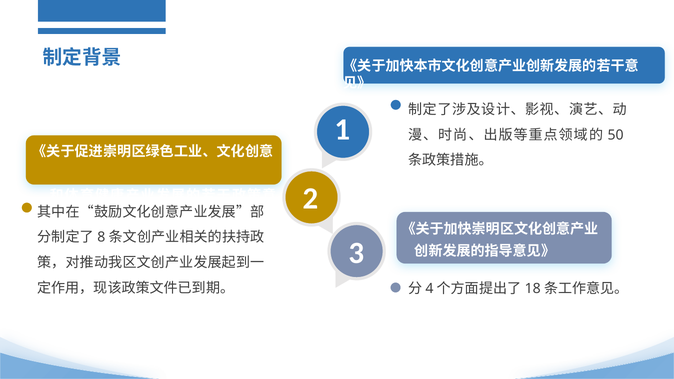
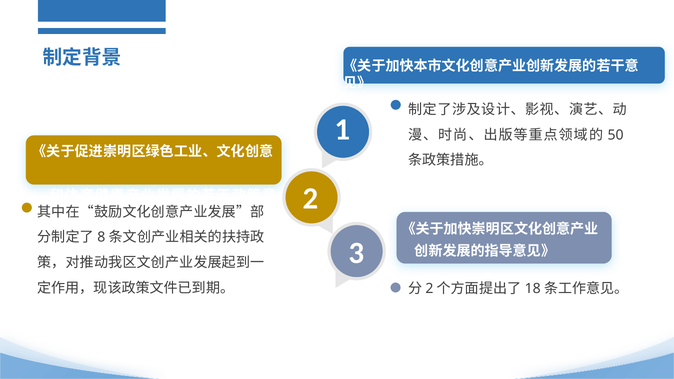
4 at (430, 289): 4 -> 2
